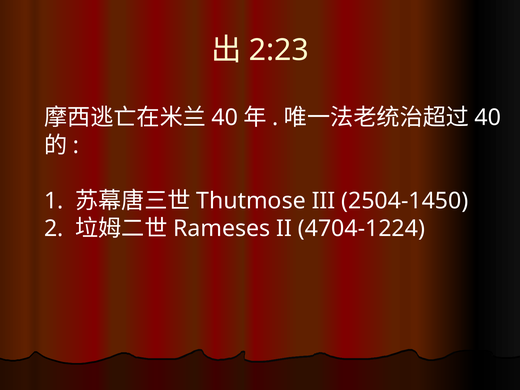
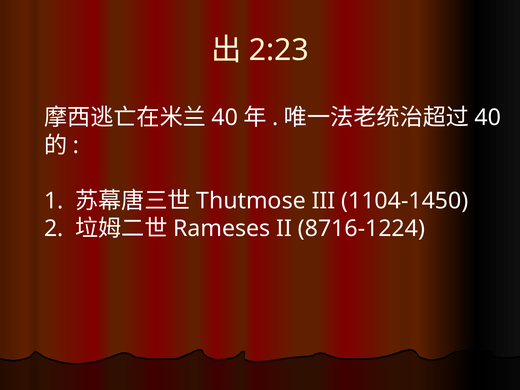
2504-1450: 2504-1450 -> 1104-1450
4704-1224: 4704-1224 -> 8716-1224
